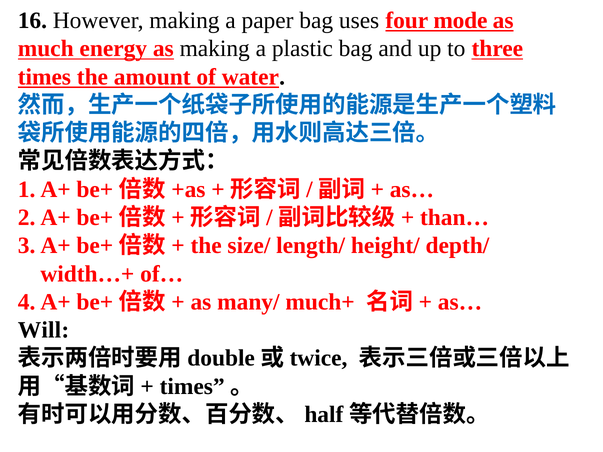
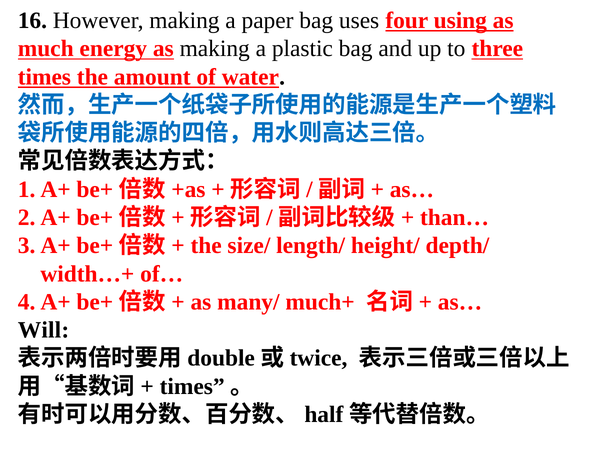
mode: mode -> using
